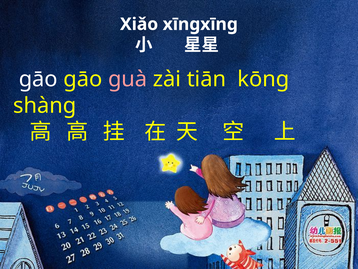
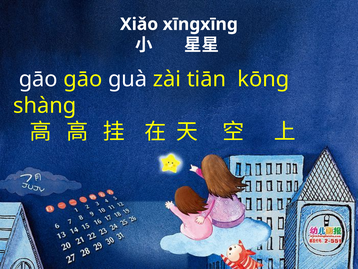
ɡuà colour: pink -> white
